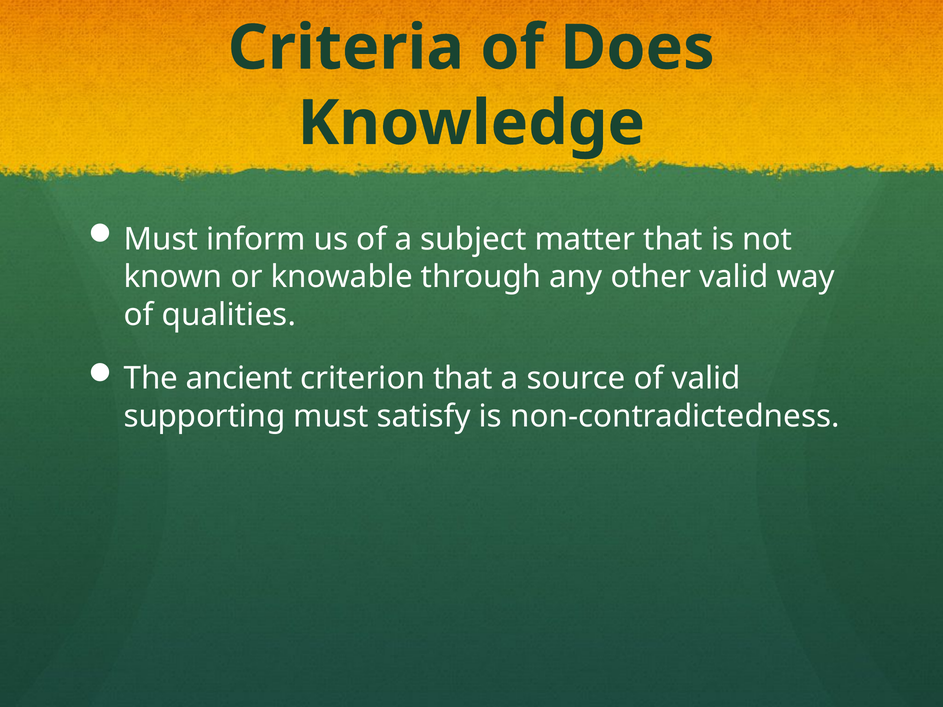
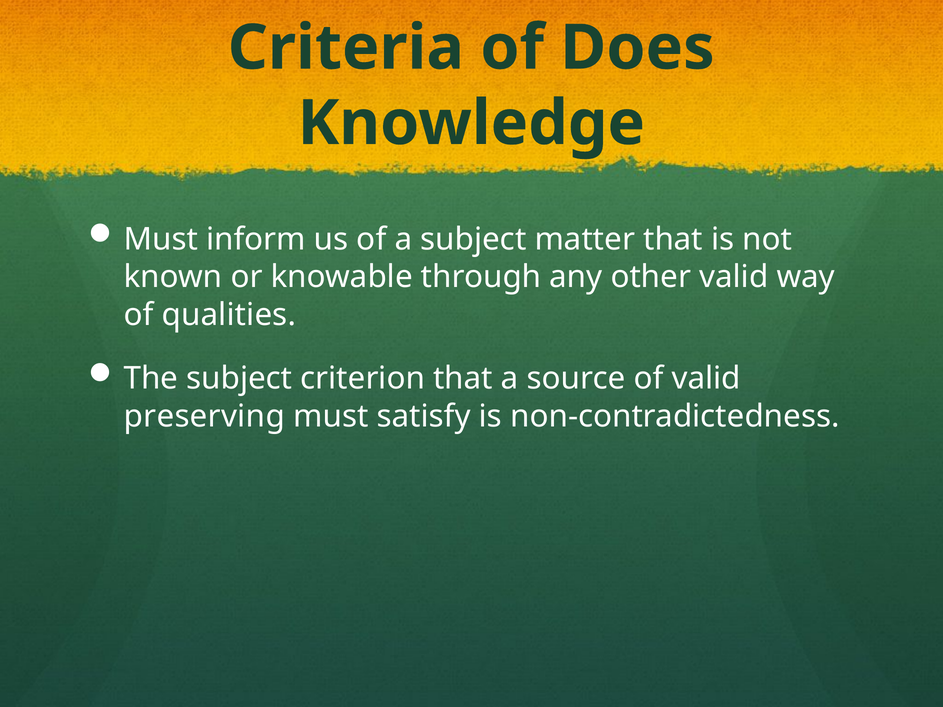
The ancient: ancient -> subject
supporting: supporting -> preserving
